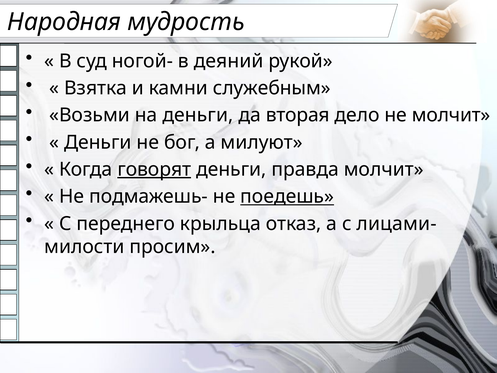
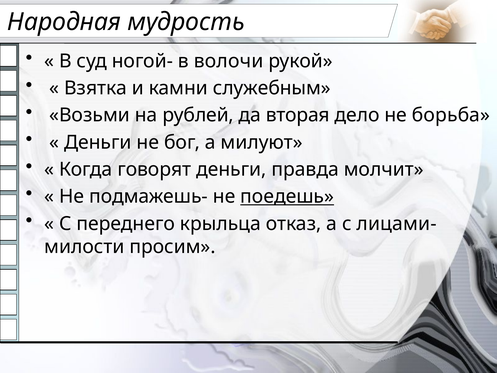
деяний: деяний -> волочи
на деньги: деньги -> рублей
не молчит: молчит -> борьба
говорят underline: present -> none
